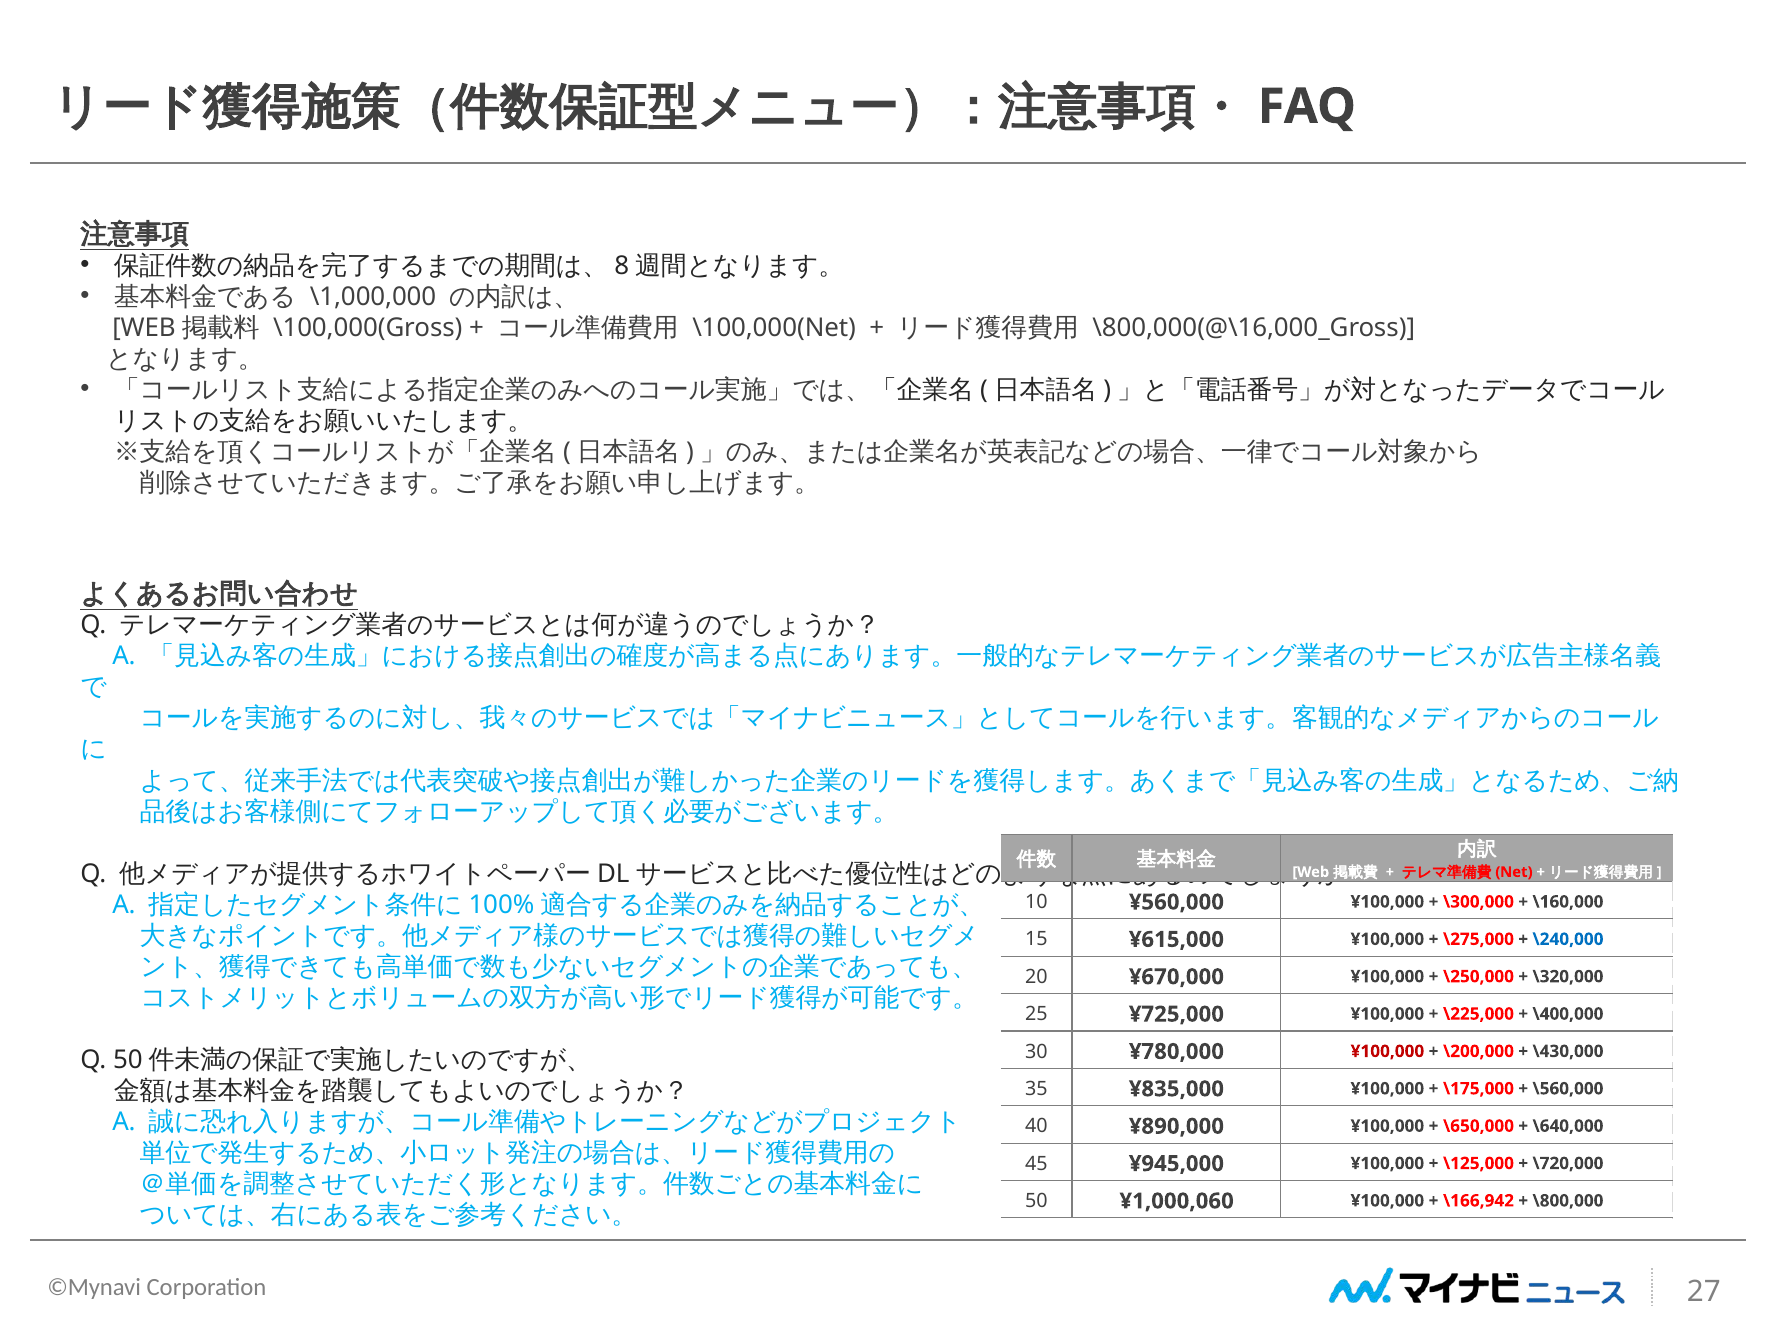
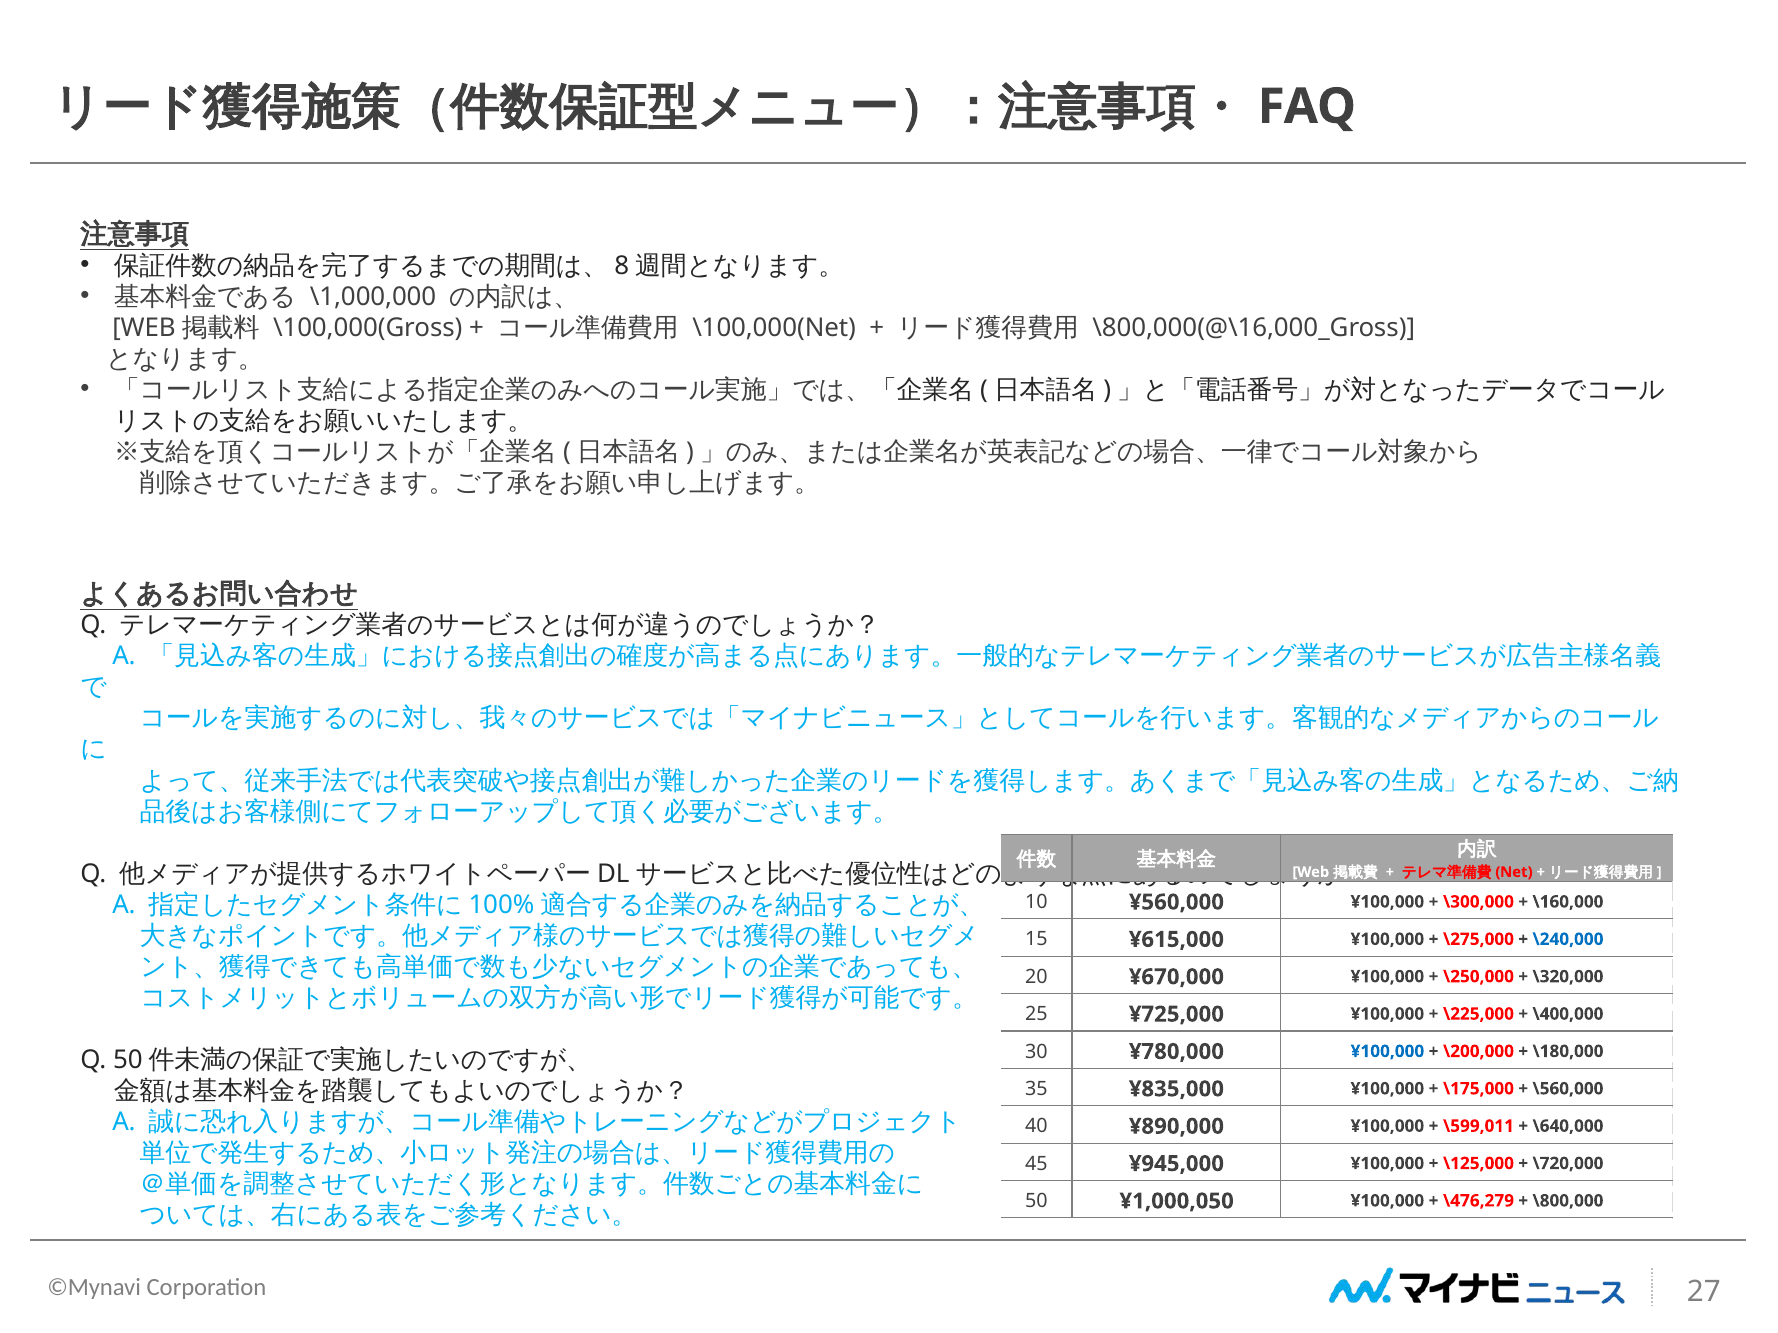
¥100,000 at (1387, 1052) colour: red -> blue
\430,000: \430,000 -> \180,000
\650,000: \650,000 -> \599,011
¥1,000,060: ¥1,000,060 -> ¥1,000,050
\166,942: \166,942 -> \476,279
